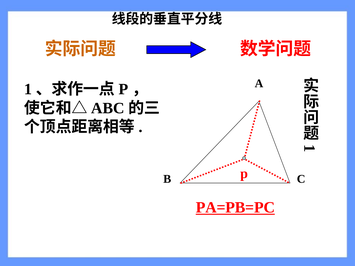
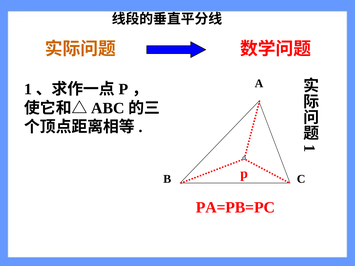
PA=PB=PC underline: present -> none
